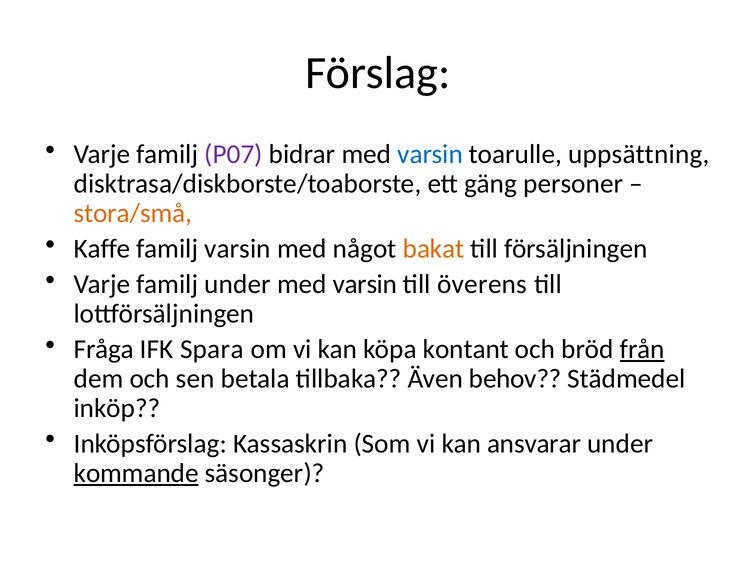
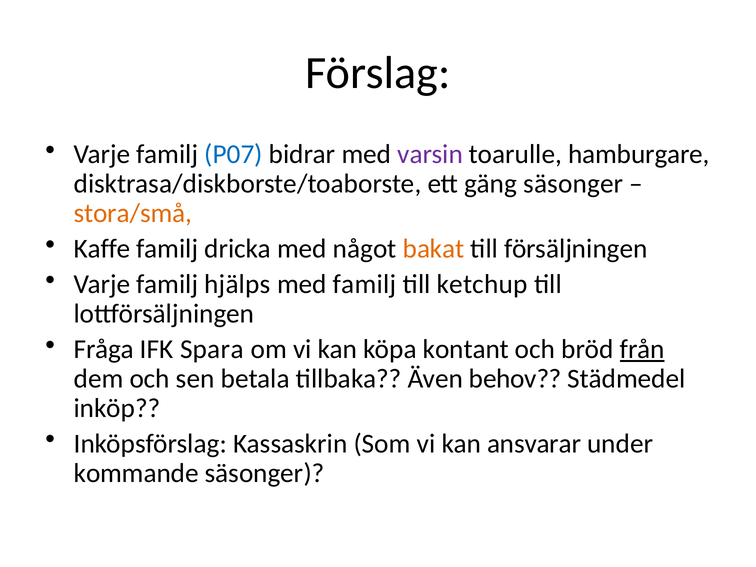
P07 colour: purple -> blue
varsin at (430, 154) colour: blue -> purple
uppsättning: uppsättning -> hamburgare
gäng personer: personer -> säsonger
familj varsin: varsin -> dricka
familj under: under -> hjälps
varsin at (365, 284): varsin -> familj
överens: överens -> ketchup
kommande underline: present -> none
